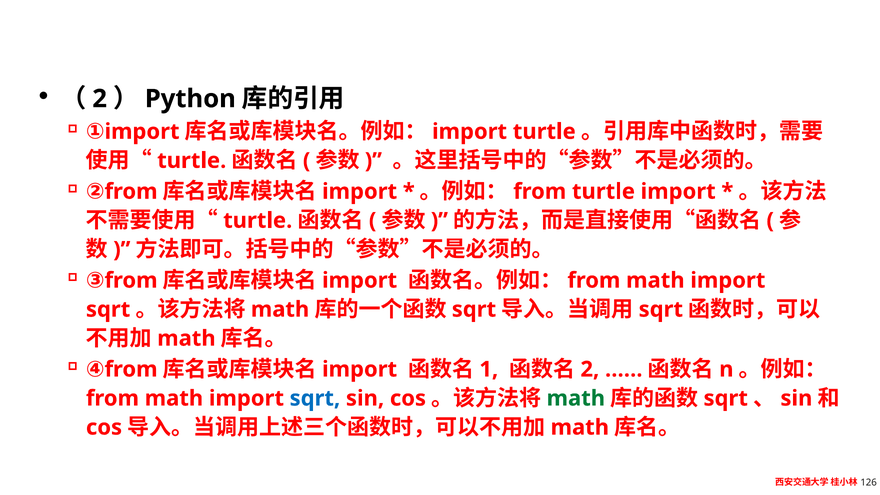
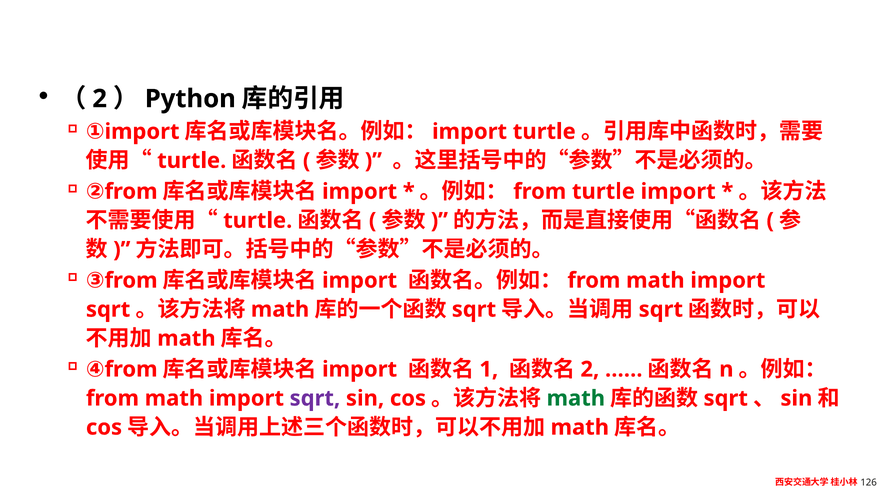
sqrt at (315, 398) colour: blue -> purple
